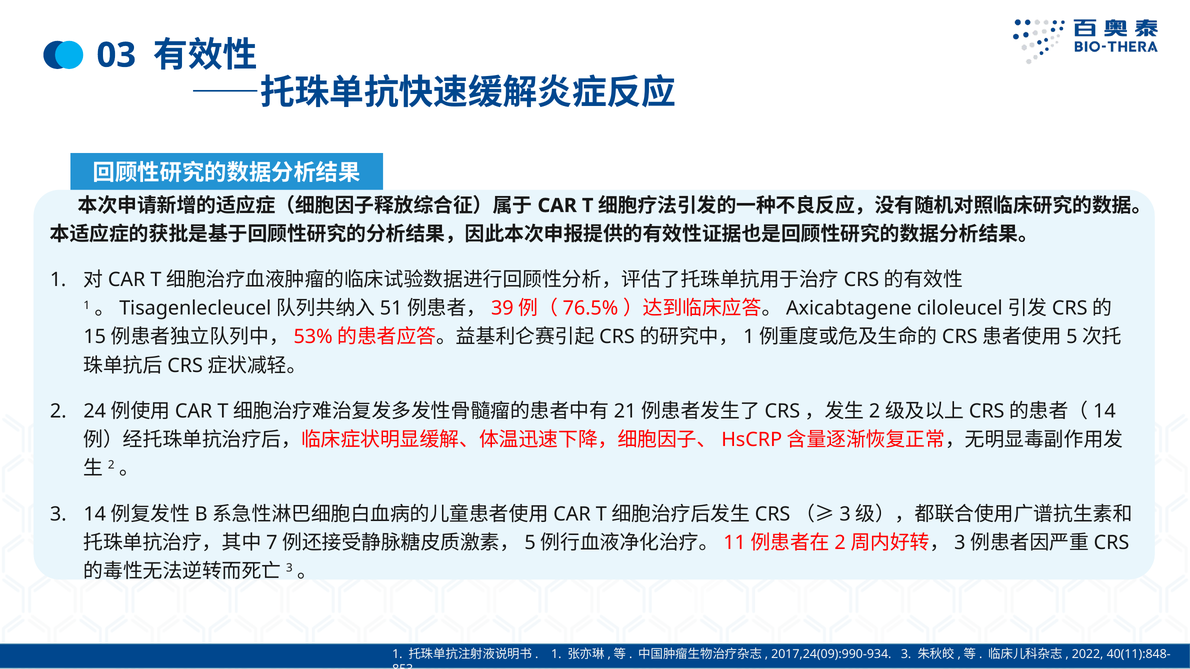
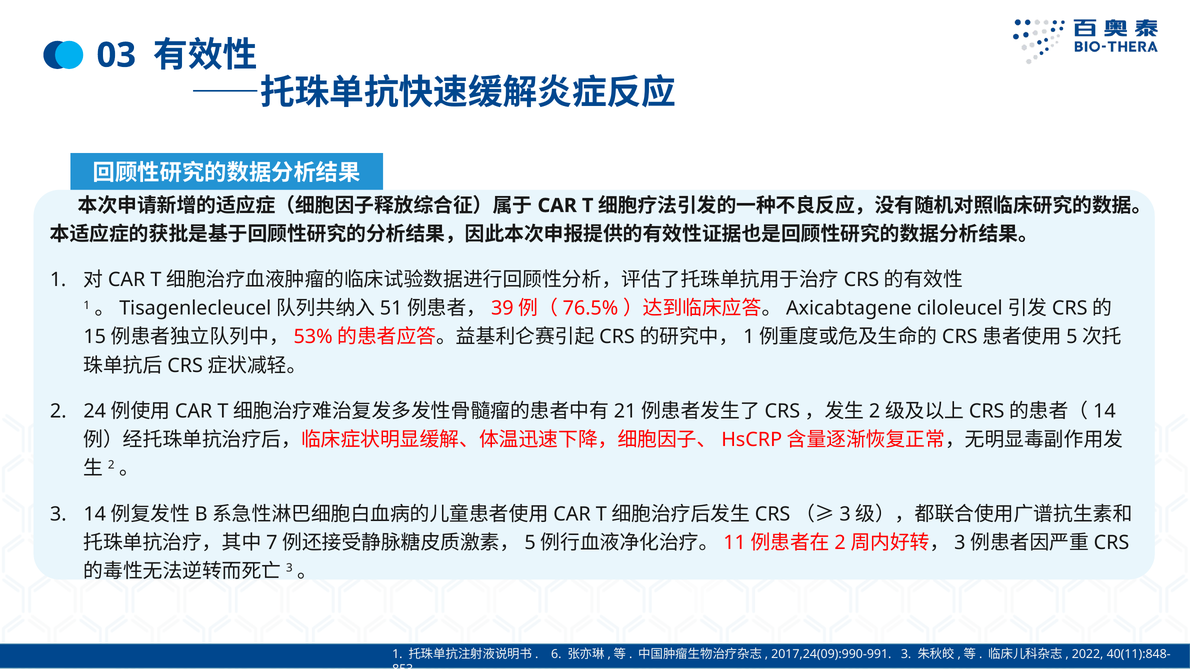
1 at (556, 655): 1 -> 6
2017,24(09):990-934: 2017,24(09):990-934 -> 2017,24(09):990-991
